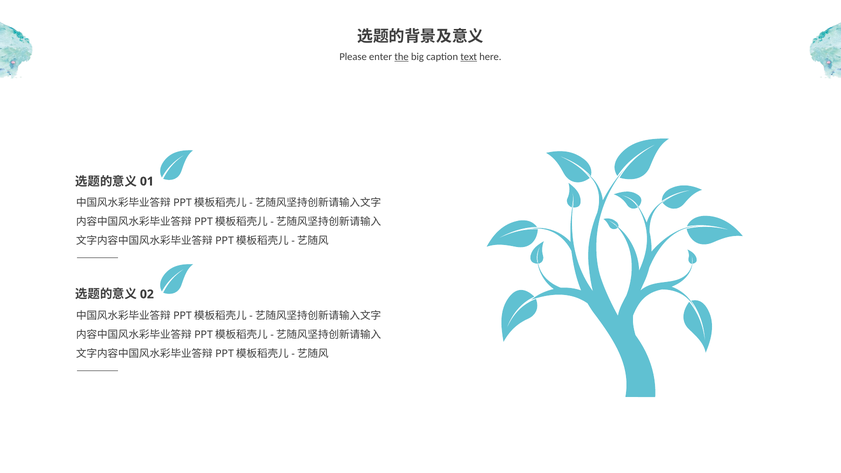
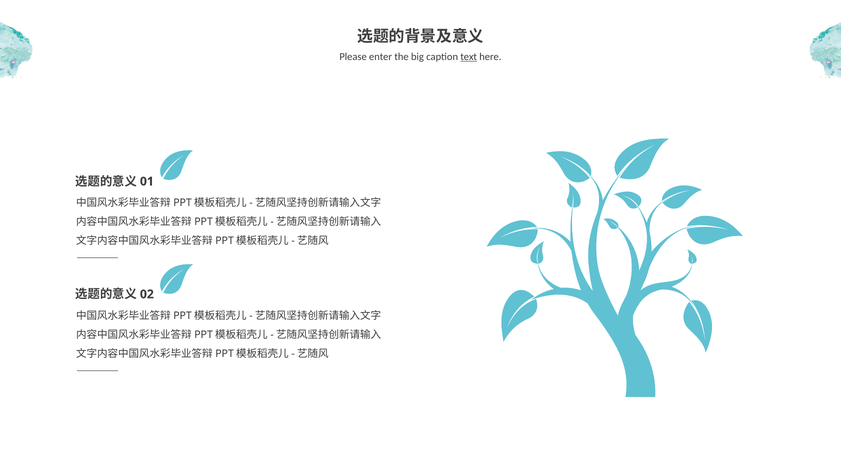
the underline: present -> none
